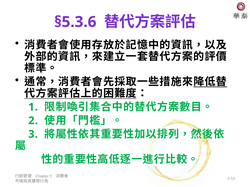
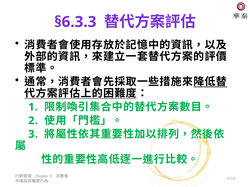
§5.3.6: §5.3.6 -> §6.3.3
